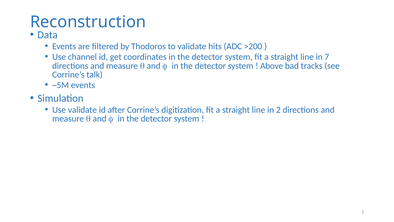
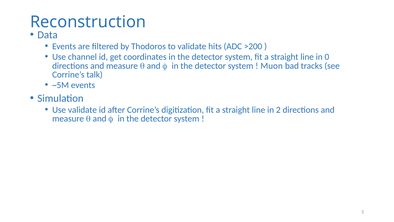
7: 7 -> 0
Above: Above -> Muon
